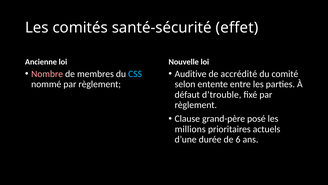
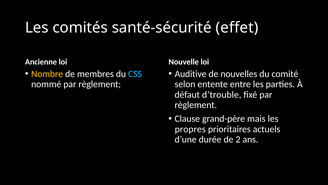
Nombre colour: pink -> yellow
accrédité: accrédité -> nouvelles
posé: posé -> mais
millions: millions -> propres
6: 6 -> 2
